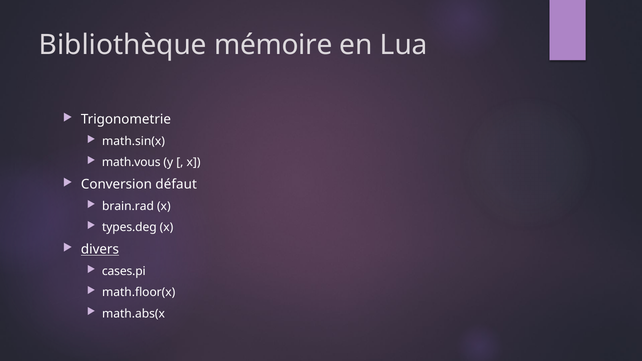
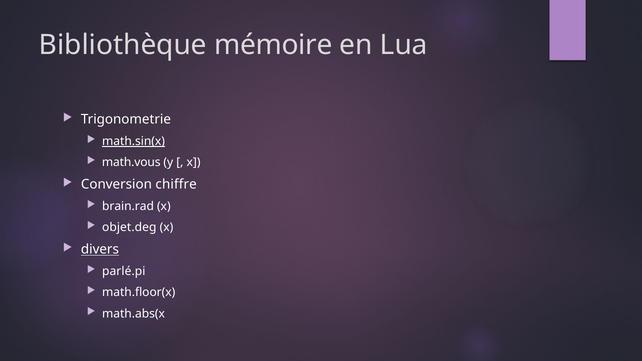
math.sin(x underline: none -> present
défaut: défaut -> chiffre
types.deg: types.deg -> objet.deg
cases.pi: cases.pi -> parlé.pi
